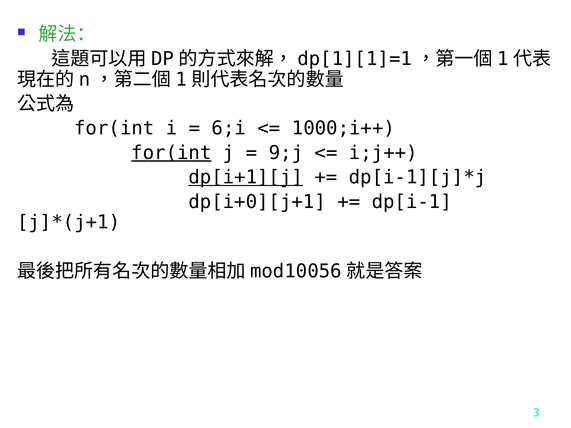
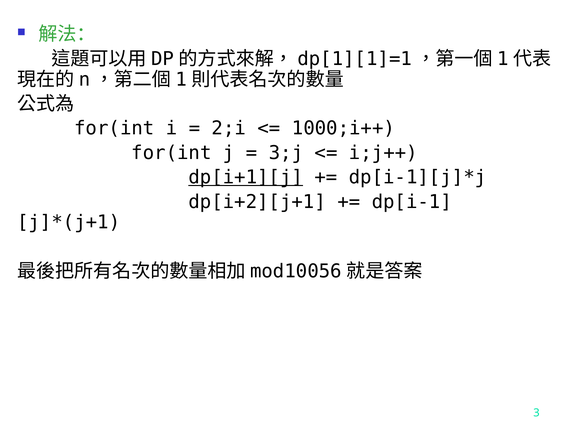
6;i: 6;i -> 2;i
for(int at (171, 153) underline: present -> none
9;j: 9;j -> 3;j
dp[i+0][j+1: dp[i+0][j+1 -> dp[i+2][j+1
